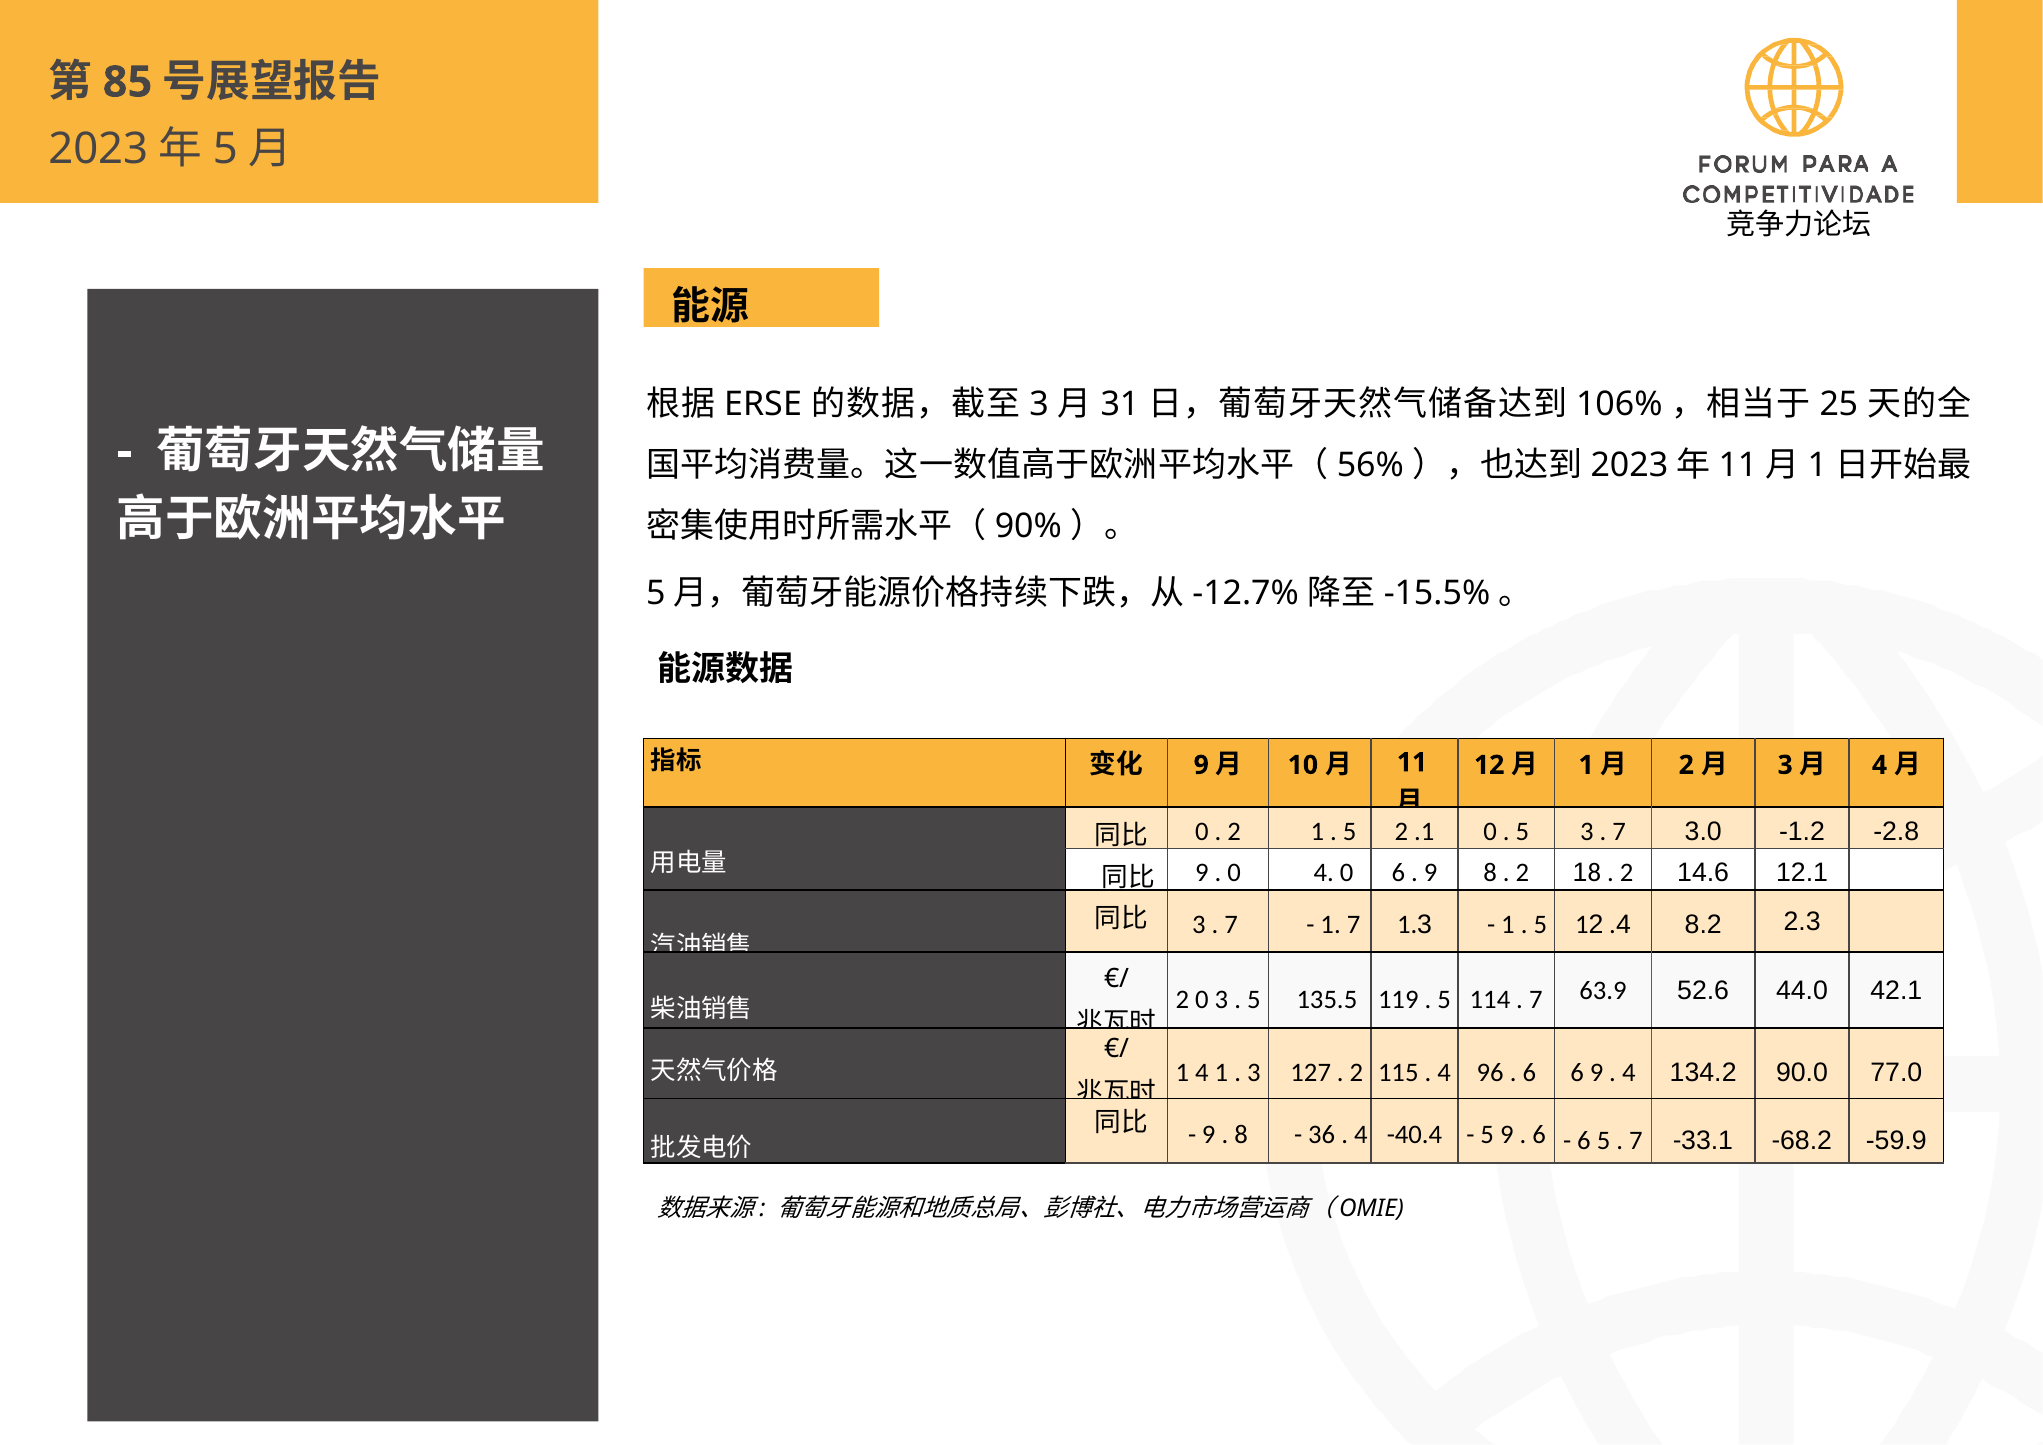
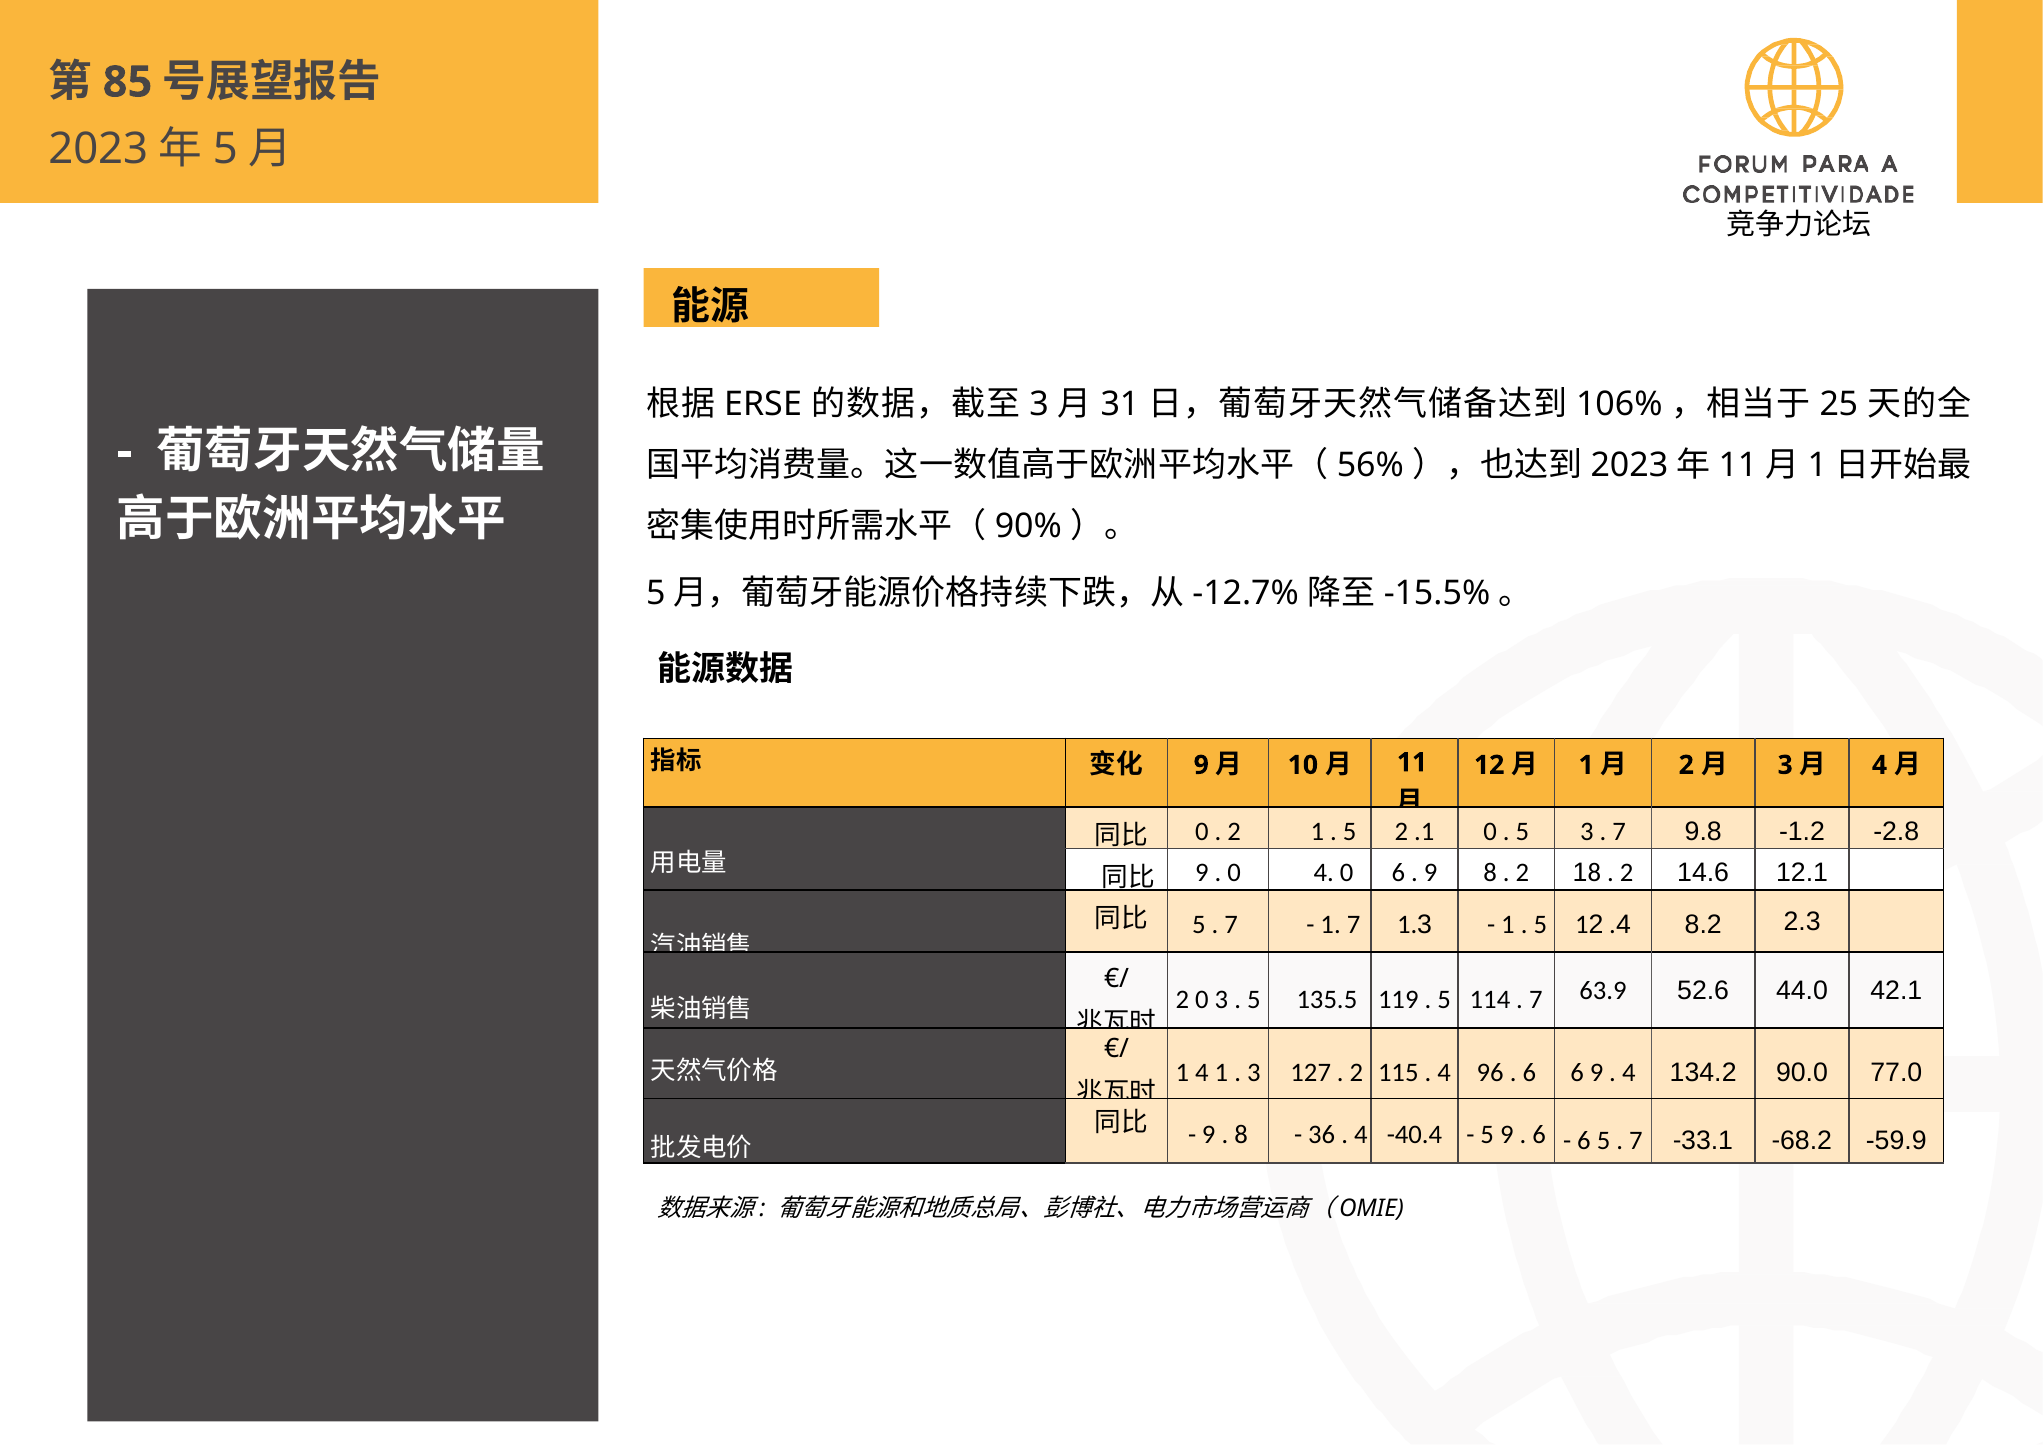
3.0: 3.0 -> 9.8
3 at (1199, 925): 3 -> 5
